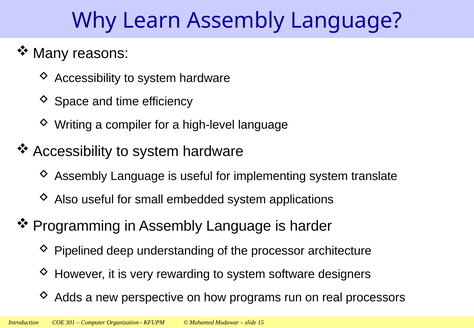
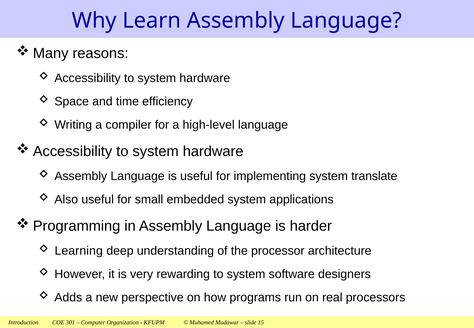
Pipelined: Pipelined -> Learning
